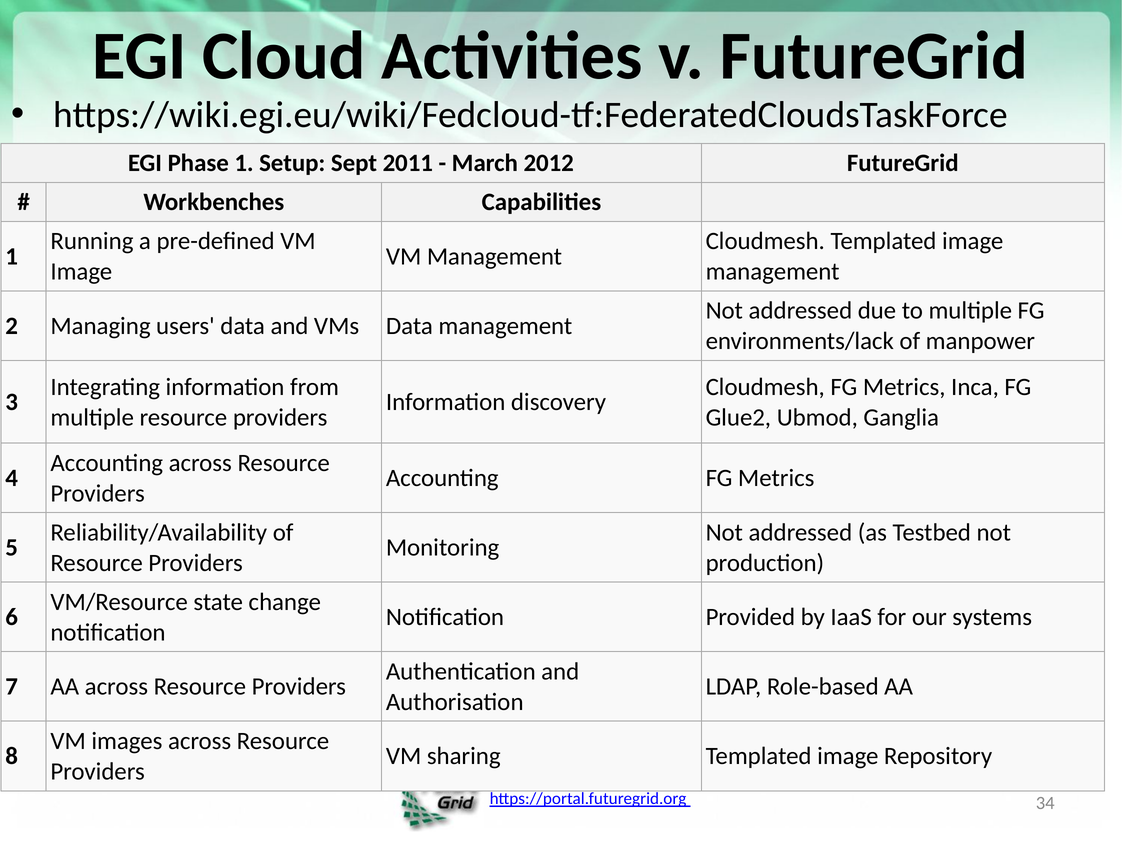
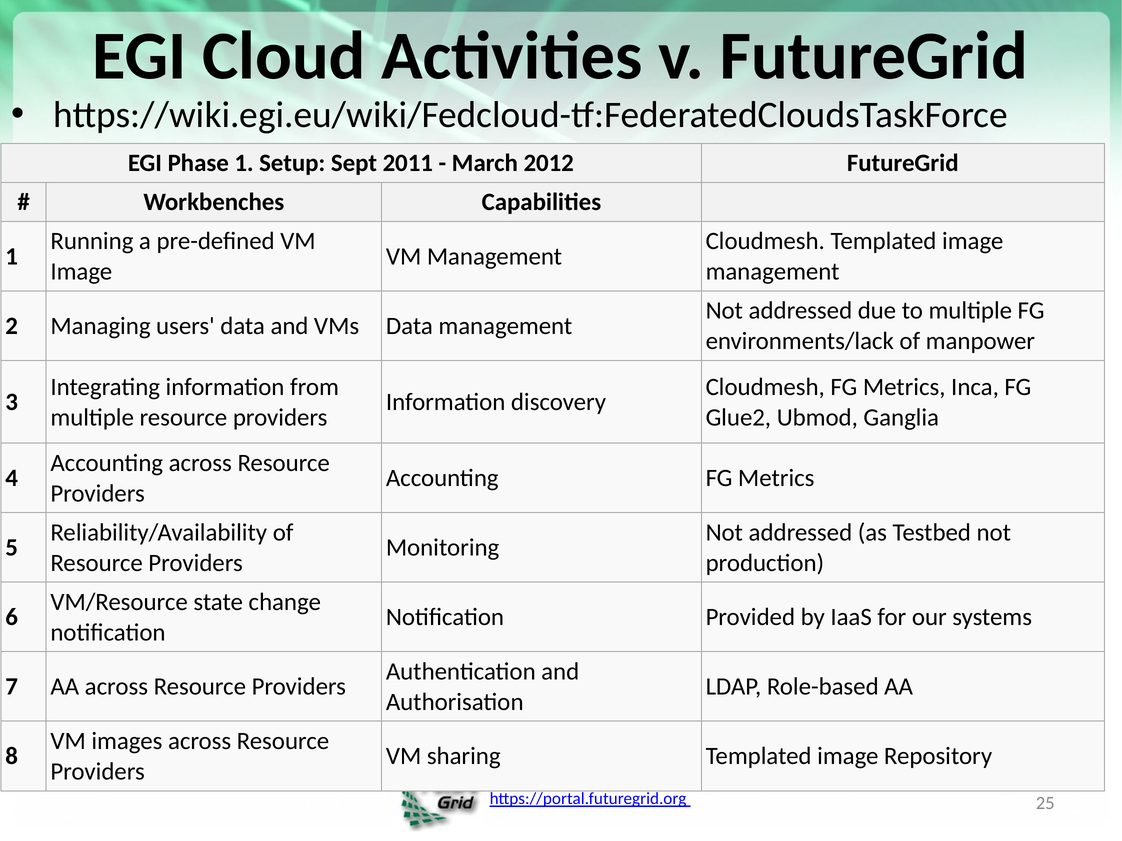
34: 34 -> 25
